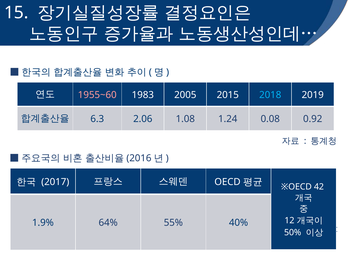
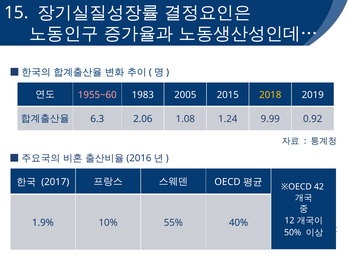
2018 colour: light blue -> yellow
0.08: 0.08 -> 9.99
64%: 64% -> 10%
